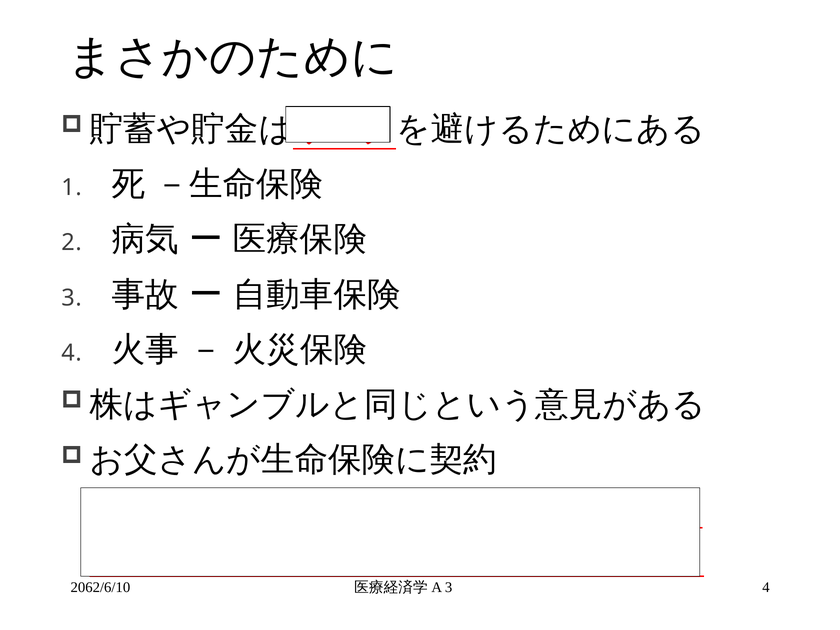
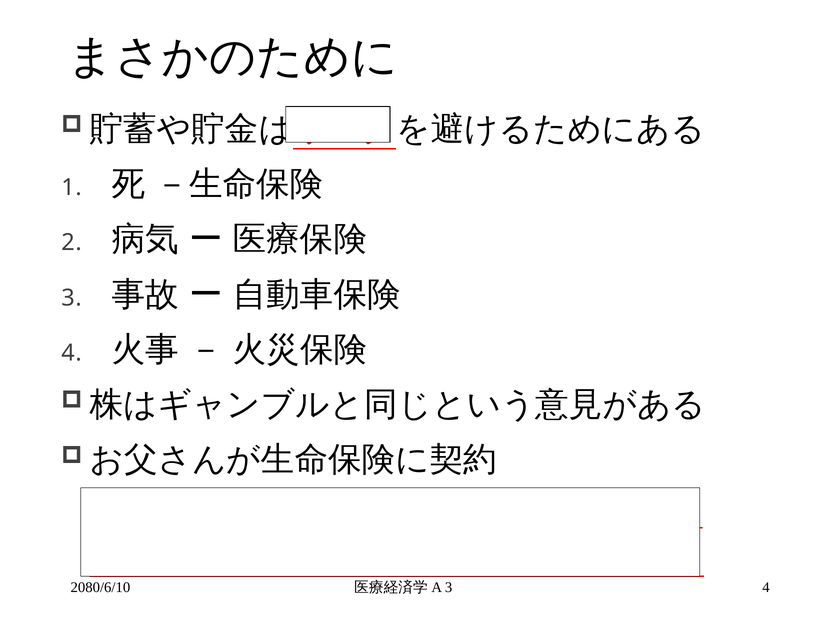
2062/6/10: 2062/6/10 -> 2080/6/10
